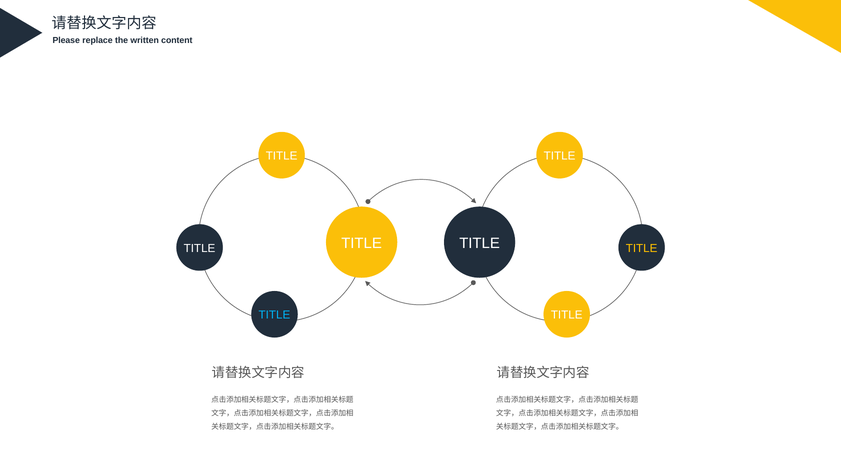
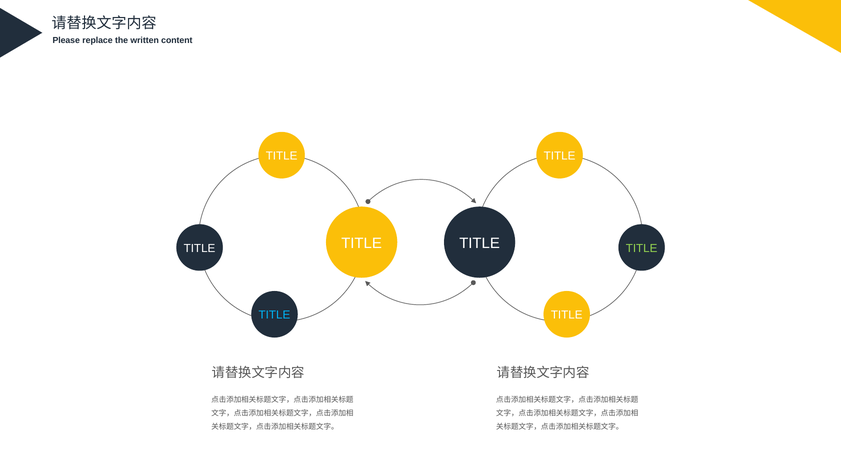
TITLE at (642, 248) colour: yellow -> light green
